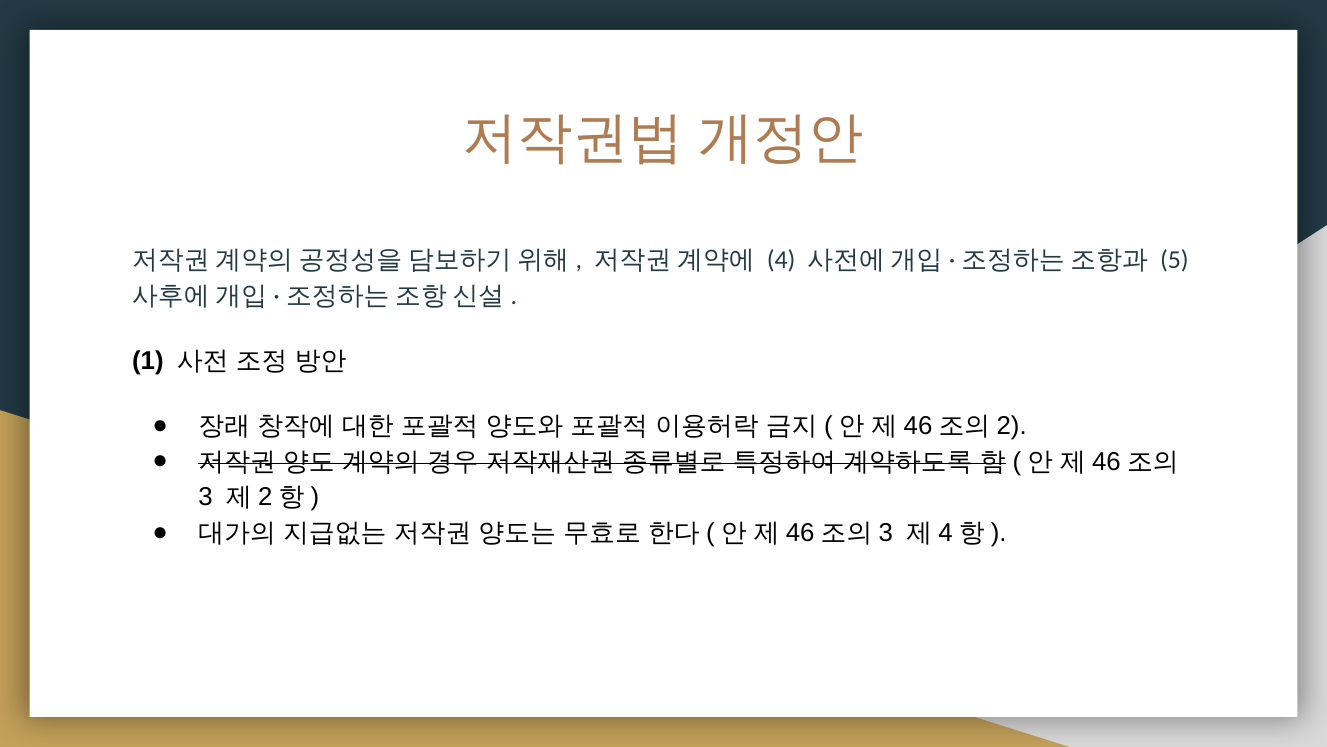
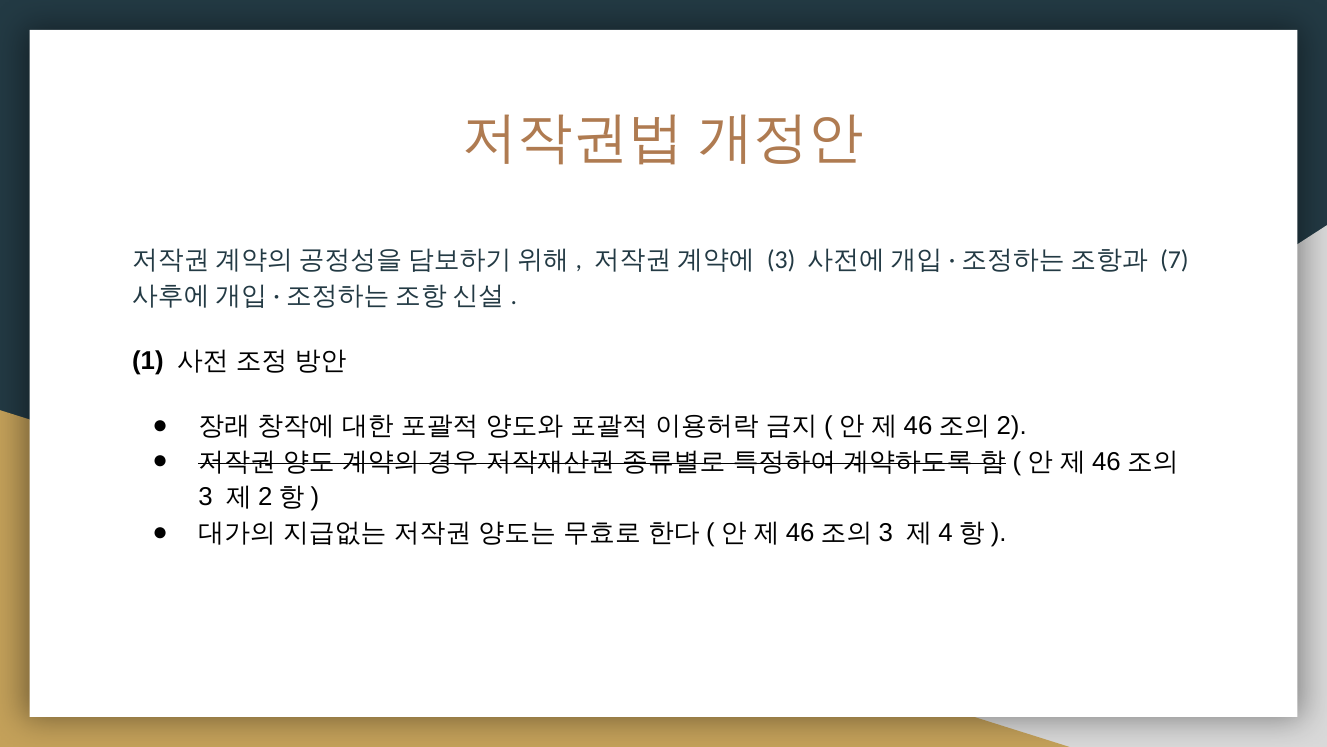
4 at (781, 260): 4 -> 3
5: 5 -> 7
